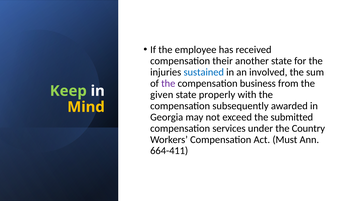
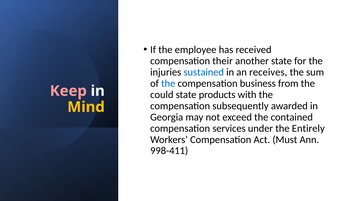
involved: involved -> receives
the at (168, 83) colour: purple -> blue
Keep colour: light green -> pink
given: given -> could
properly: properly -> products
submitted: submitted -> contained
Country: Country -> Entirely
664-411: 664-411 -> 998-411
